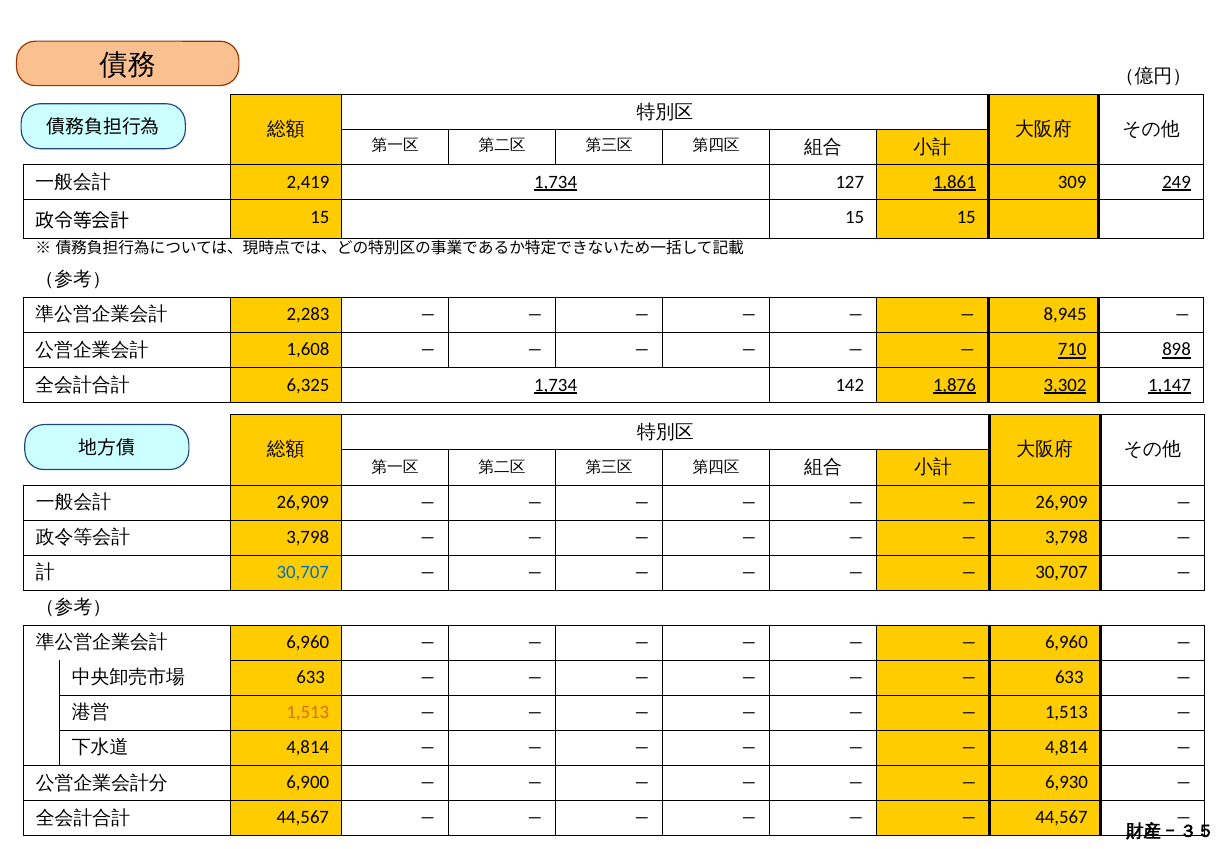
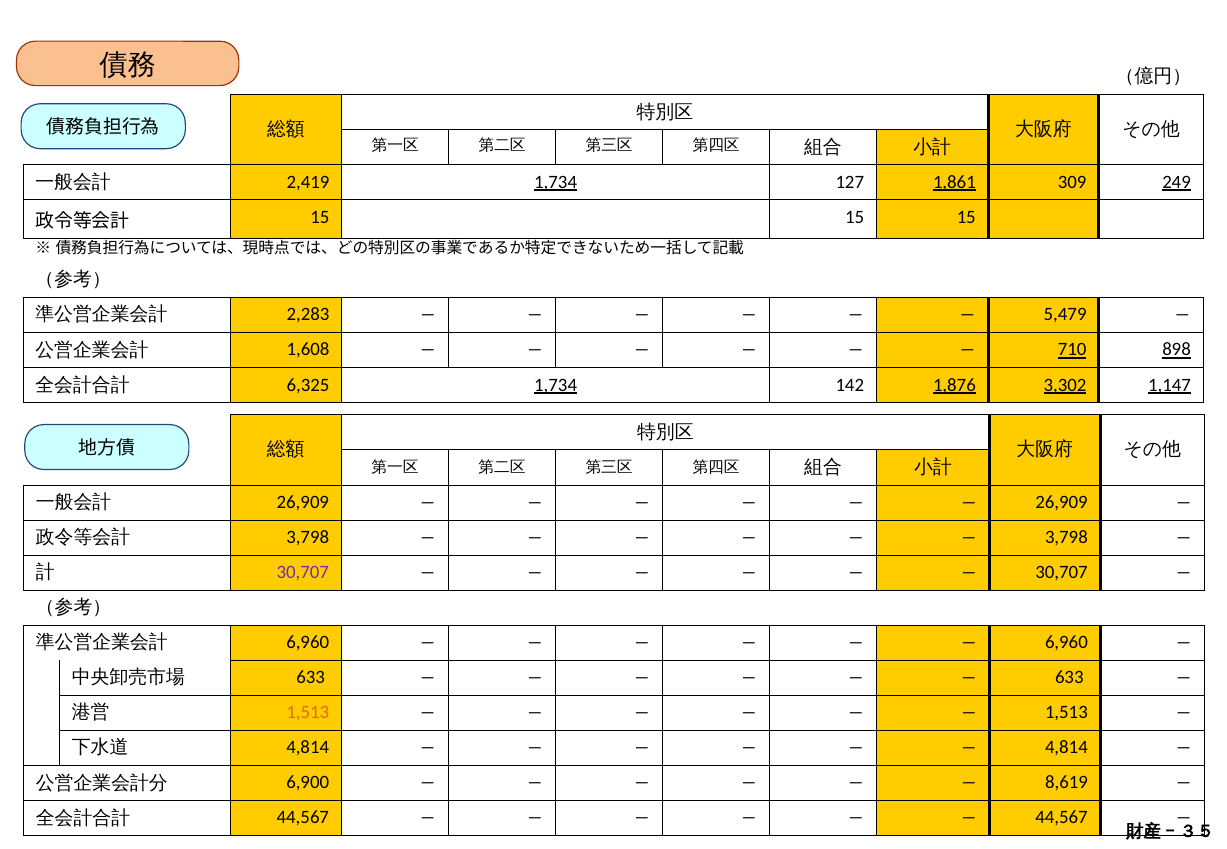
8,945: 8,945 -> 5,479
30,707 at (303, 573) colour: blue -> purple
6,930: 6,930 -> 8,619
